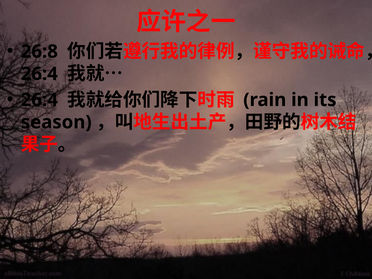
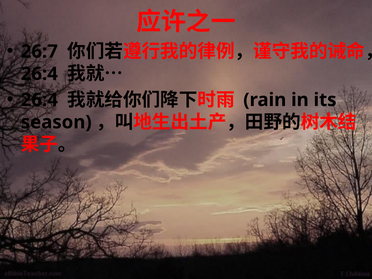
26:8: 26:8 -> 26:7
